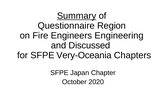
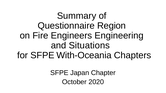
Summary underline: present -> none
Discussed: Discussed -> Situations
Very-Oceania: Very-Oceania -> With-Oceania
